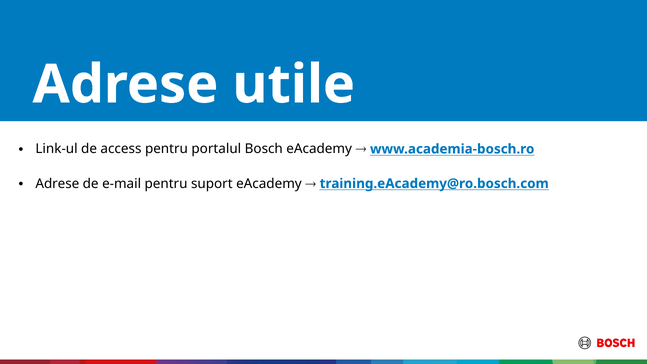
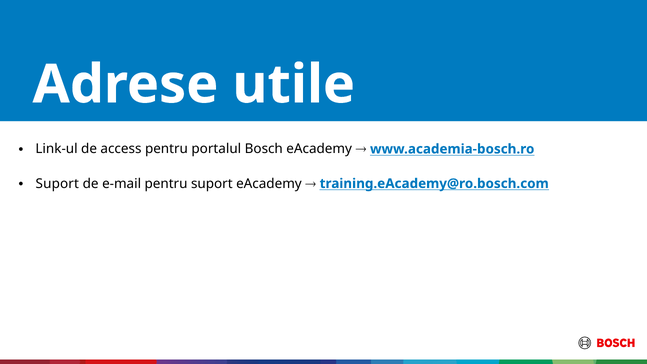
Adrese at (57, 184): Adrese -> Suport
